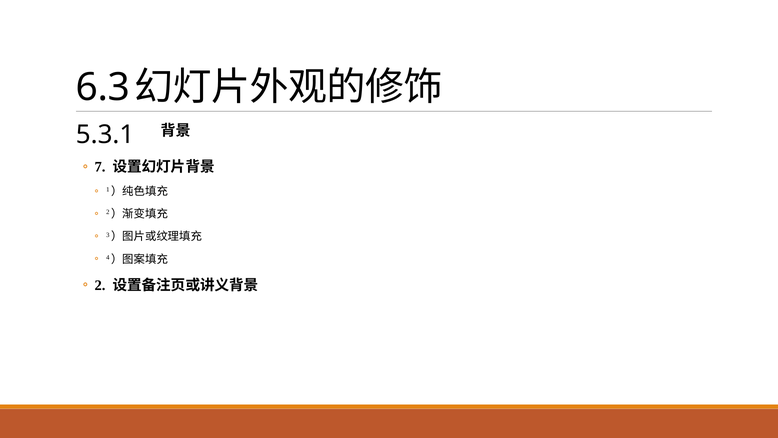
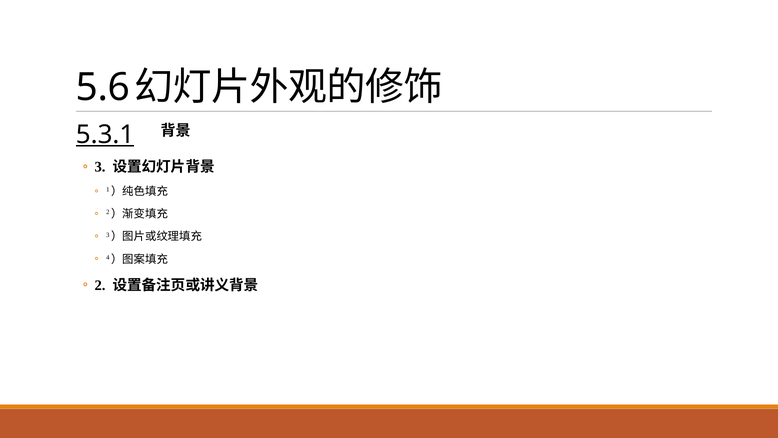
6.3: 6.3 -> 5.6
5.3.1 underline: none -> present
7: 7 -> 3
